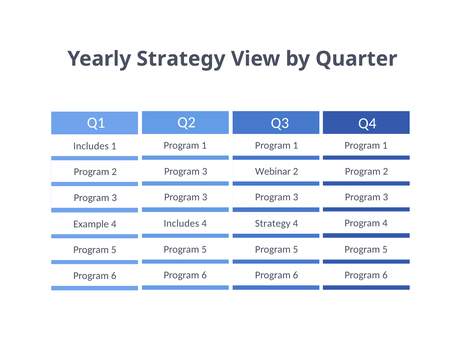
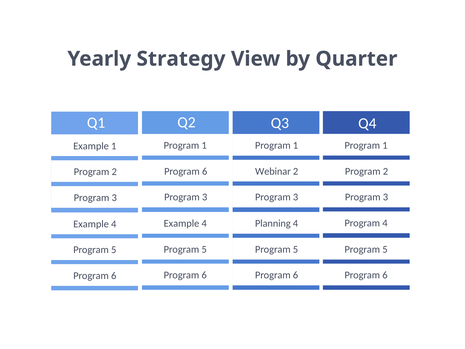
Includes at (91, 146): Includes -> Example
3 at (205, 171): 3 -> 6
Includes at (181, 223): Includes -> Example
Strategy at (273, 223): Strategy -> Planning
